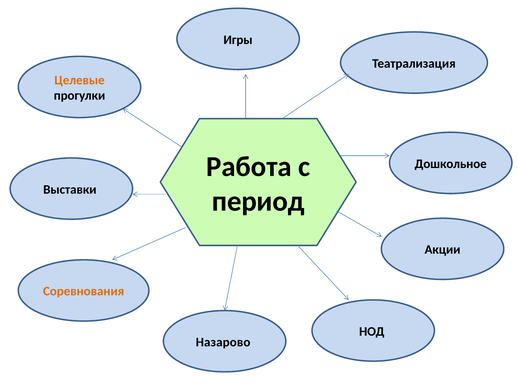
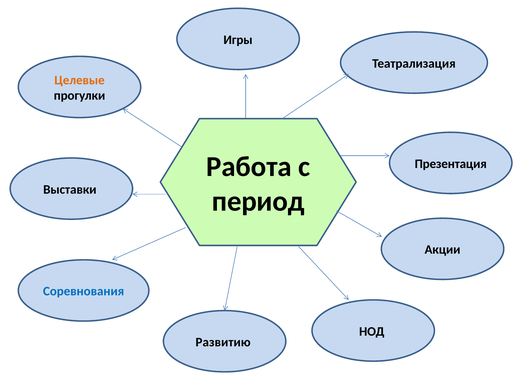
Дошкольное: Дошкольное -> Презентация
Соревнования colour: orange -> blue
Назарово: Назарово -> Развитию
